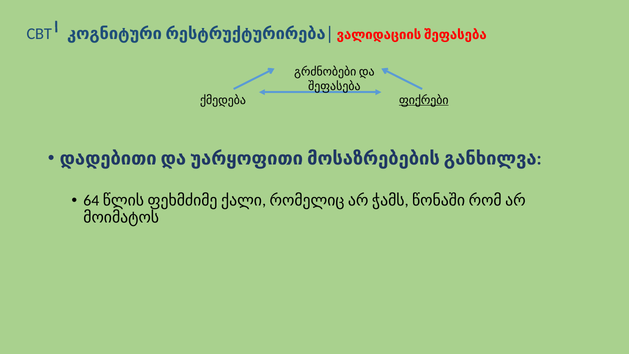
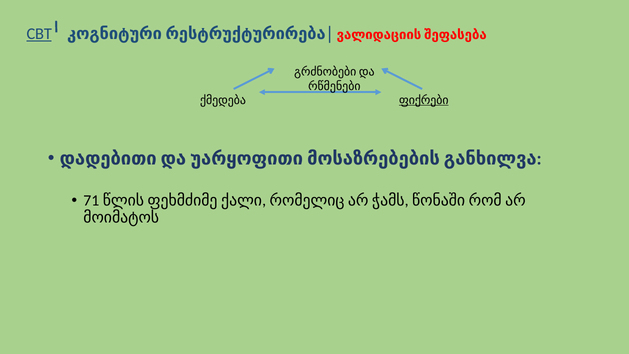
CBT underline: none -> present
შეფასება: შეფასება -> რწმენები
64: 64 -> 71
